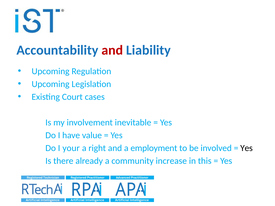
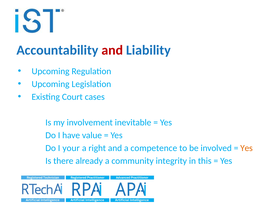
employment: employment -> competence
Yes at (247, 148) colour: black -> orange
increase: increase -> integrity
